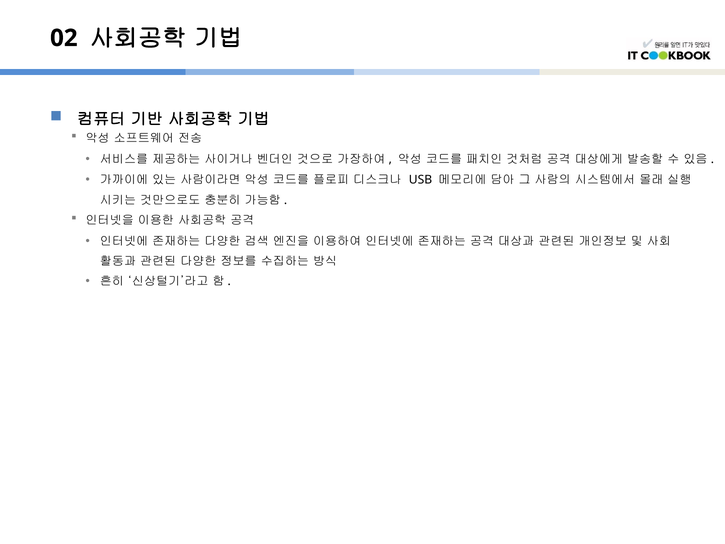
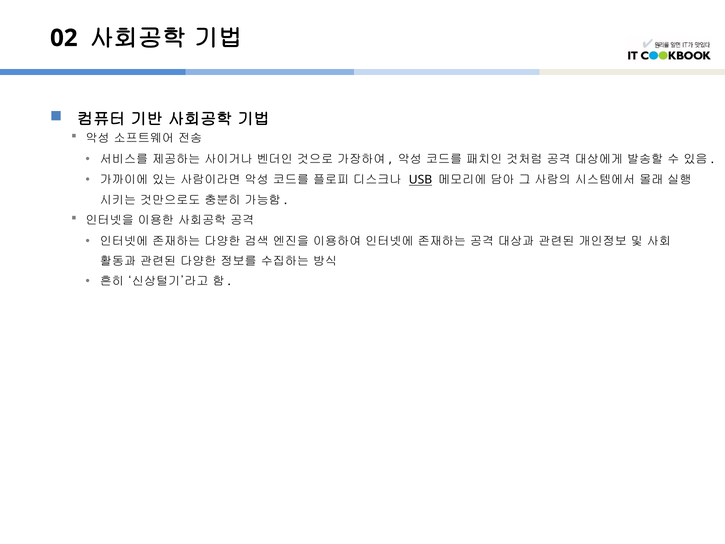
USB underline: none -> present
